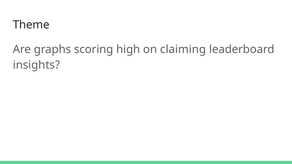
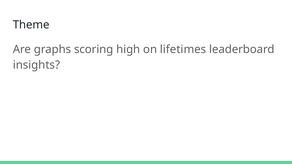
claiming: claiming -> lifetimes
